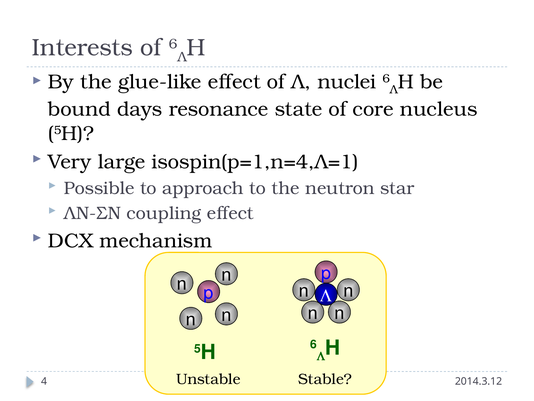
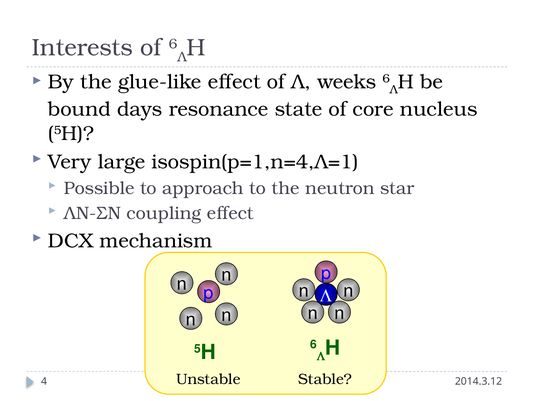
nuclei: nuclei -> weeks
